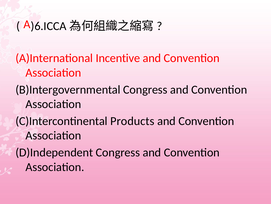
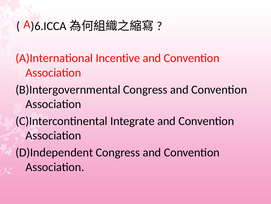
Products: Products -> Integrate
